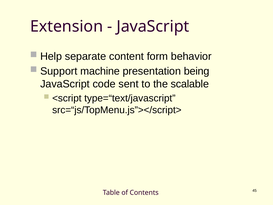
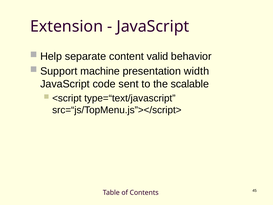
form: form -> valid
being: being -> width
